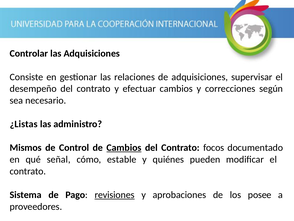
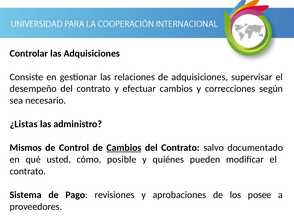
focos: focos -> salvo
señal: señal -> usted
estable: estable -> posible
revisiones underline: present -> none
